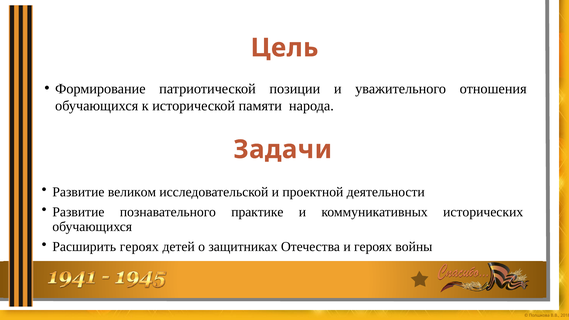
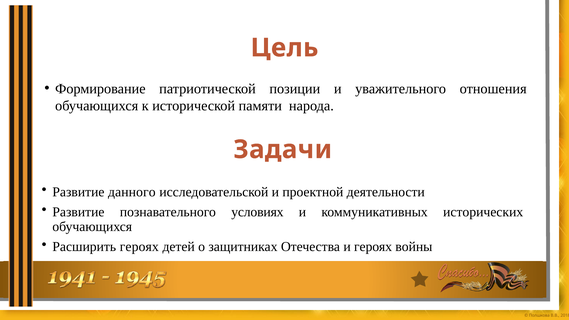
великом: великом -> данного
практике: практике -> условиях
